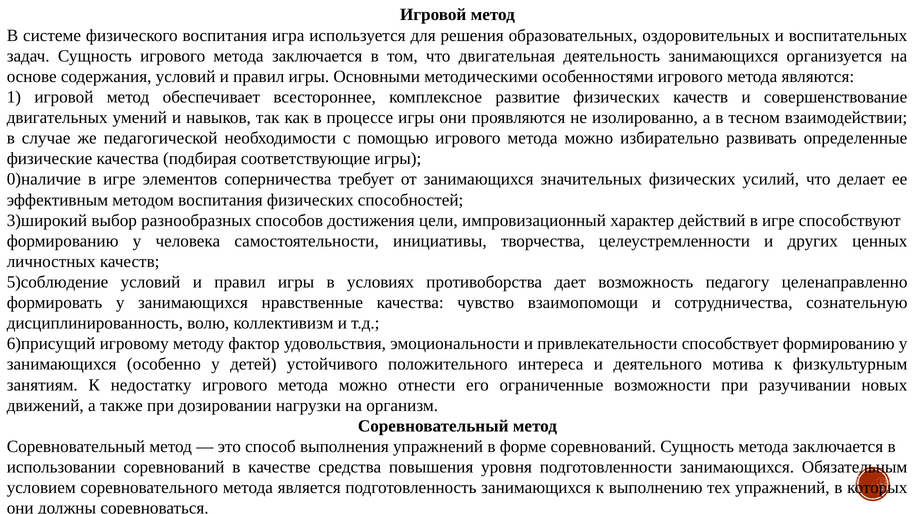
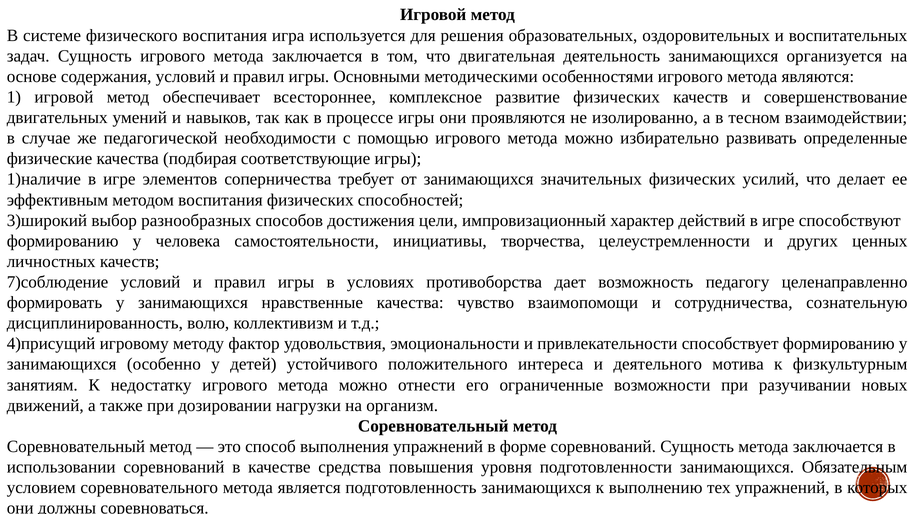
0)наличие: 0)наличие -> 1)наличие
5)соблюдение: 5)соблюдение -> 7)соблюдение
6)присущий: 6)присущий -> 4)присущий
